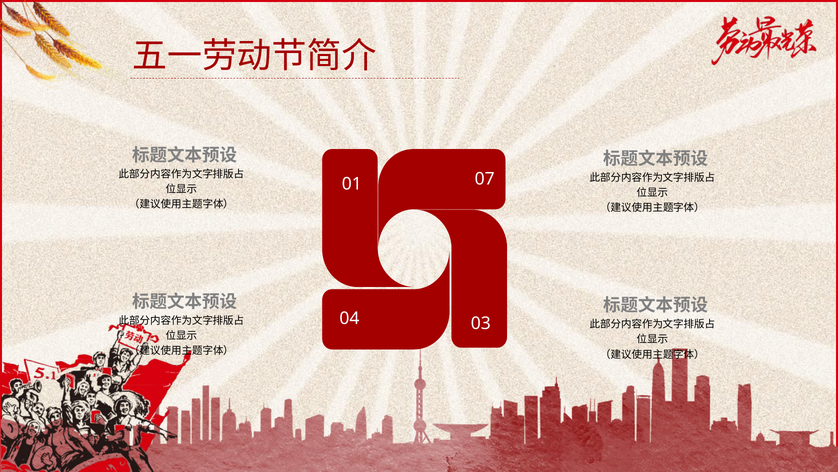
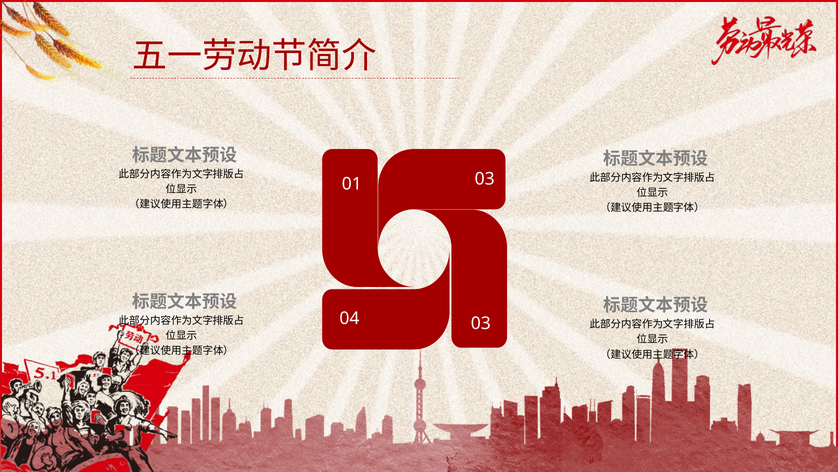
01 07: 07 -> 03
